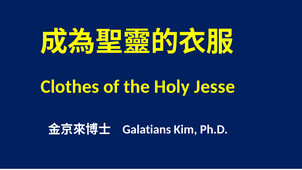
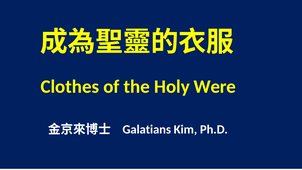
Jesse: Jesse -> Were
